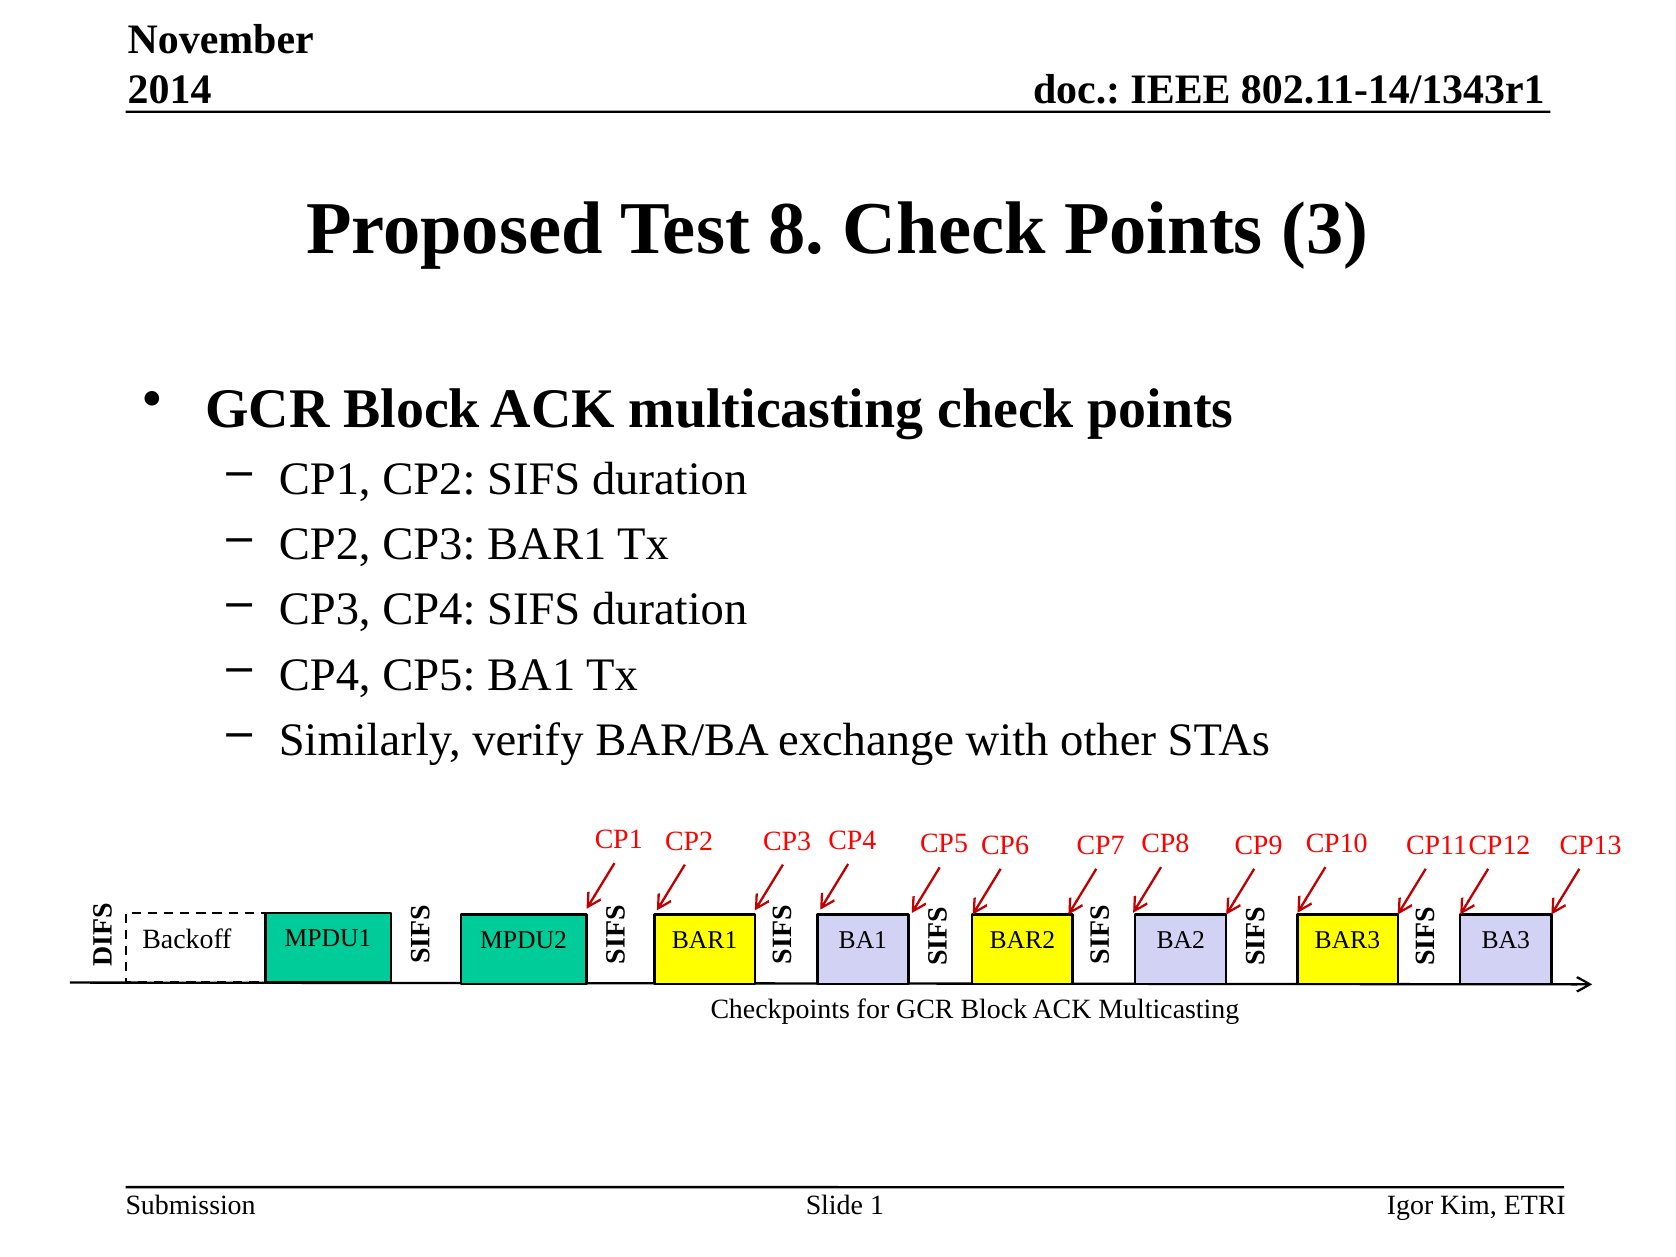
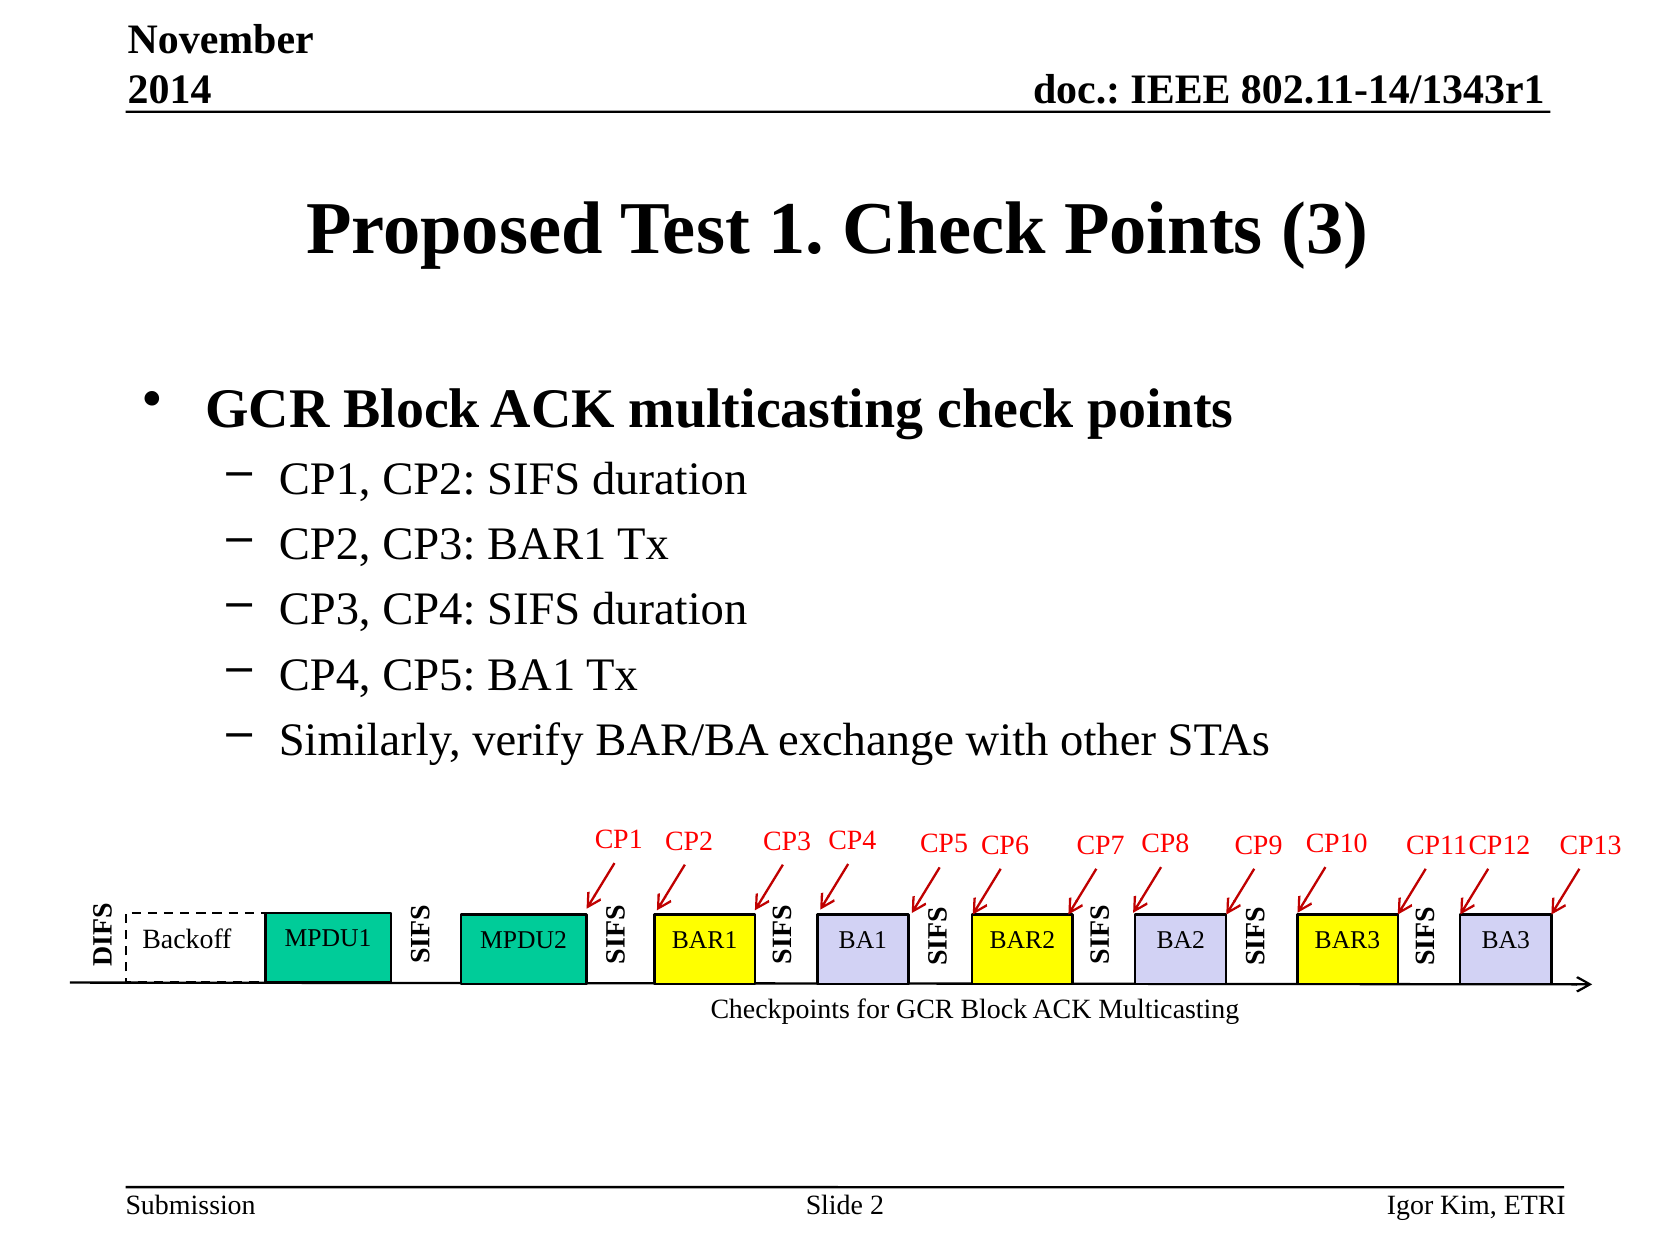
8: 8 -> 1
1: 1 -> 2
